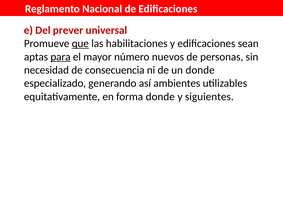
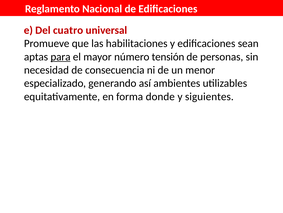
prever: prever -> cuatro
que underline: present -> none
nuevos: nuevos -> tensión
un donde: donde -> menor
